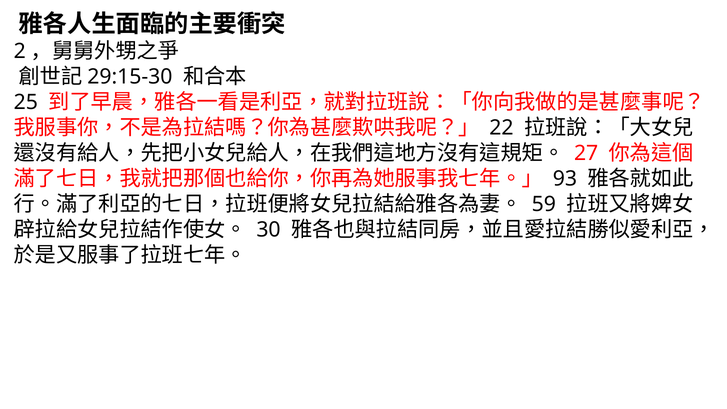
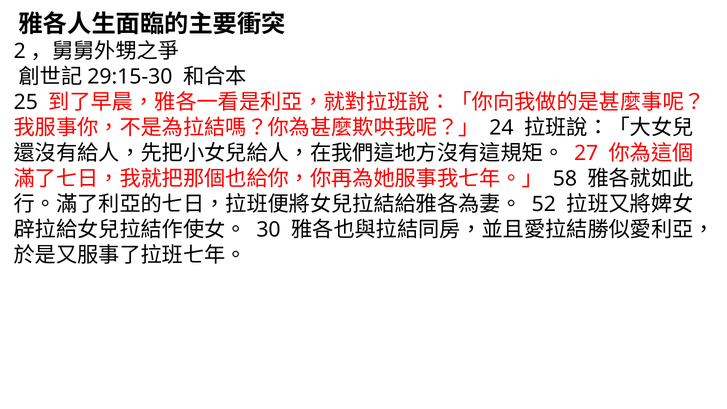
22: 22 -> 24
93: 93 -> 58
59: 59 -> 52
